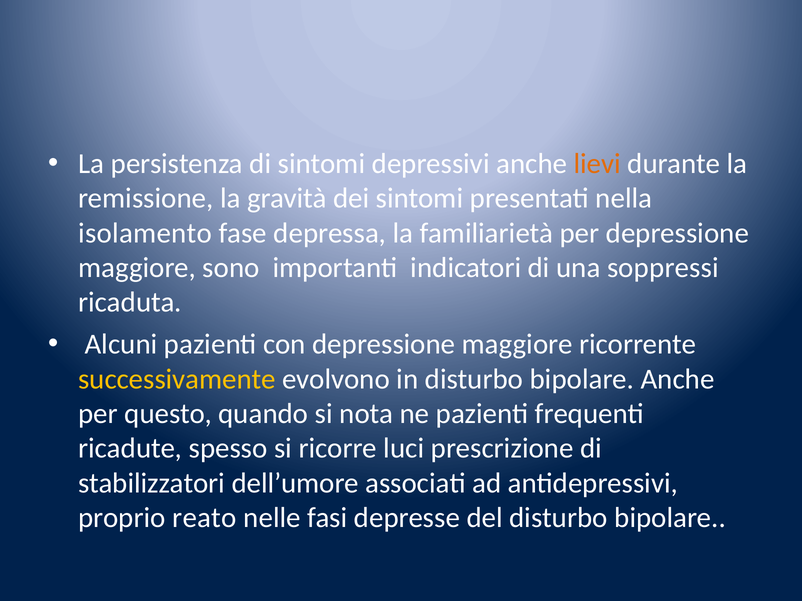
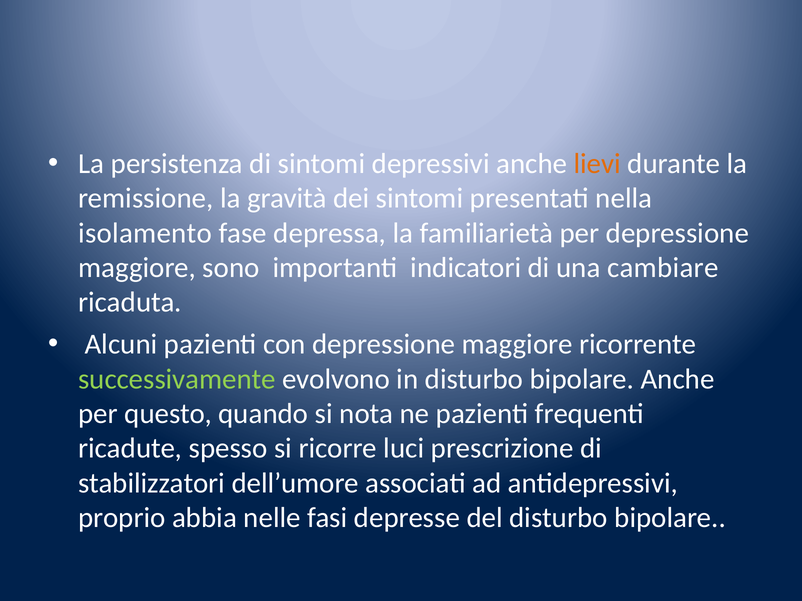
soppressi: soppressi -> cambiare
successivamente colour: yellow -> light green
reato: reato -> abbia
